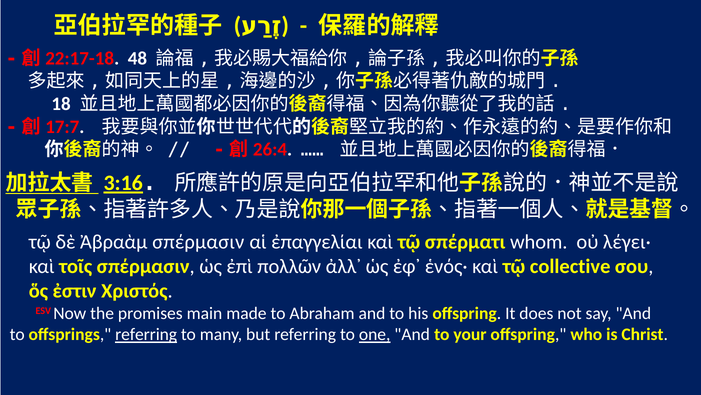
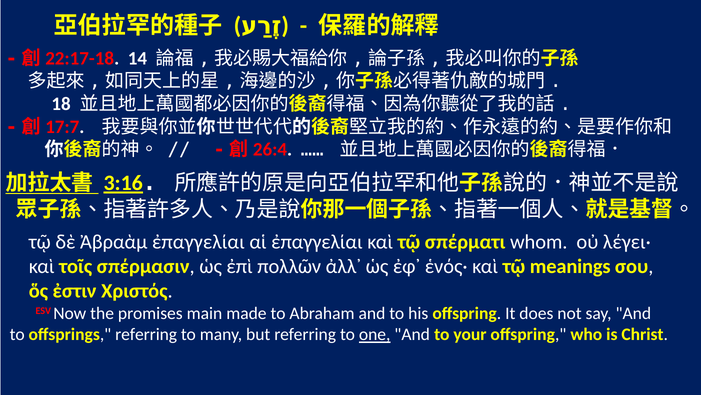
48: 48 -> 14
Ἀβραὰμ σπέρμασιν: σπέρμασιν -> ἐπαγγελίαι
collective: collective -> meanings
referring at (146, 334) underline: present -> none
